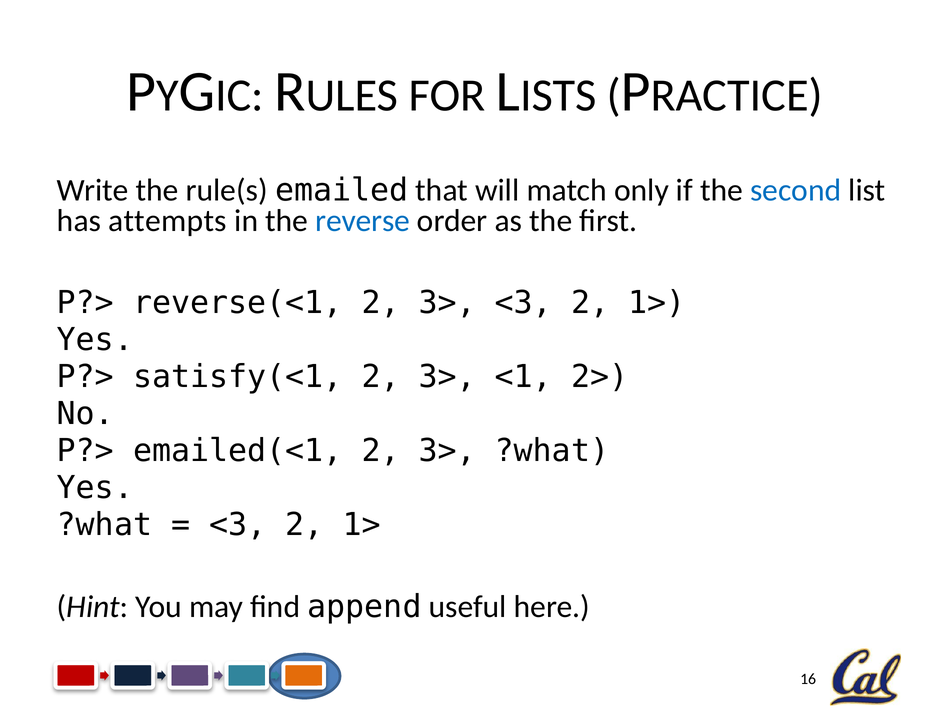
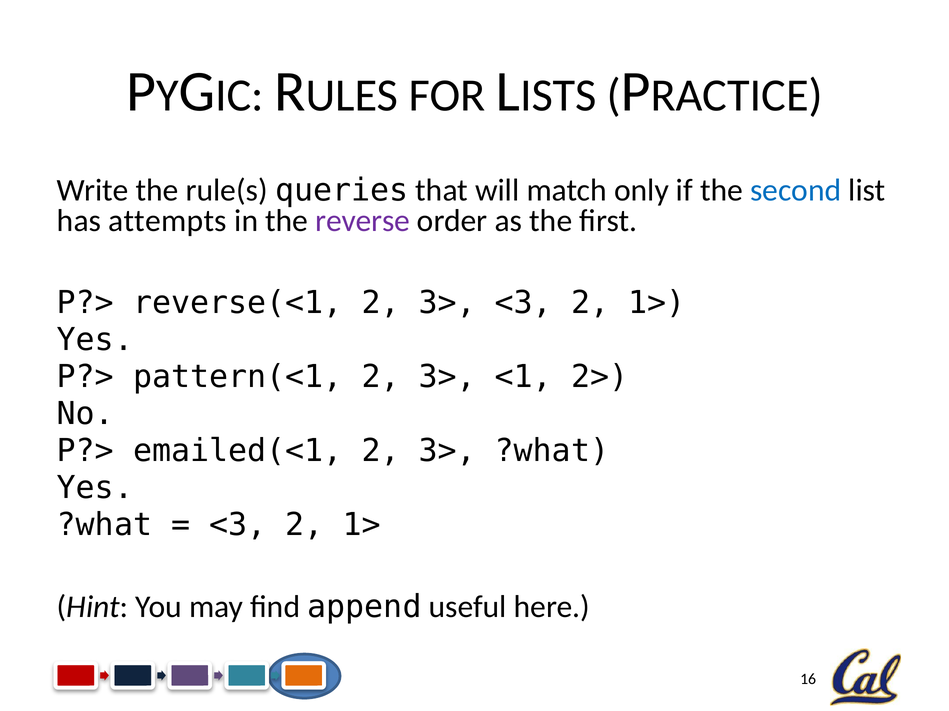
emailed: emailed -> queries
reverse colour: blue -> purple
satisfy(<1: satisfy(<1 -> pattern(<1
